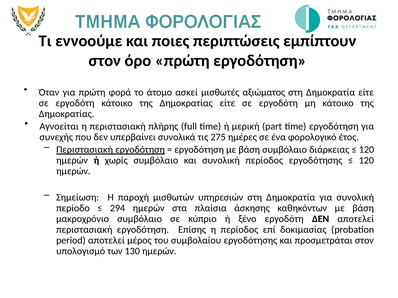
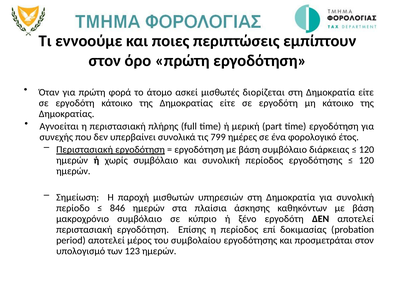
αξιώματος: αξιώματος -> διορίζεται
275: 275 -> 799
294: 294 -> 846
130: 130 -> 123
